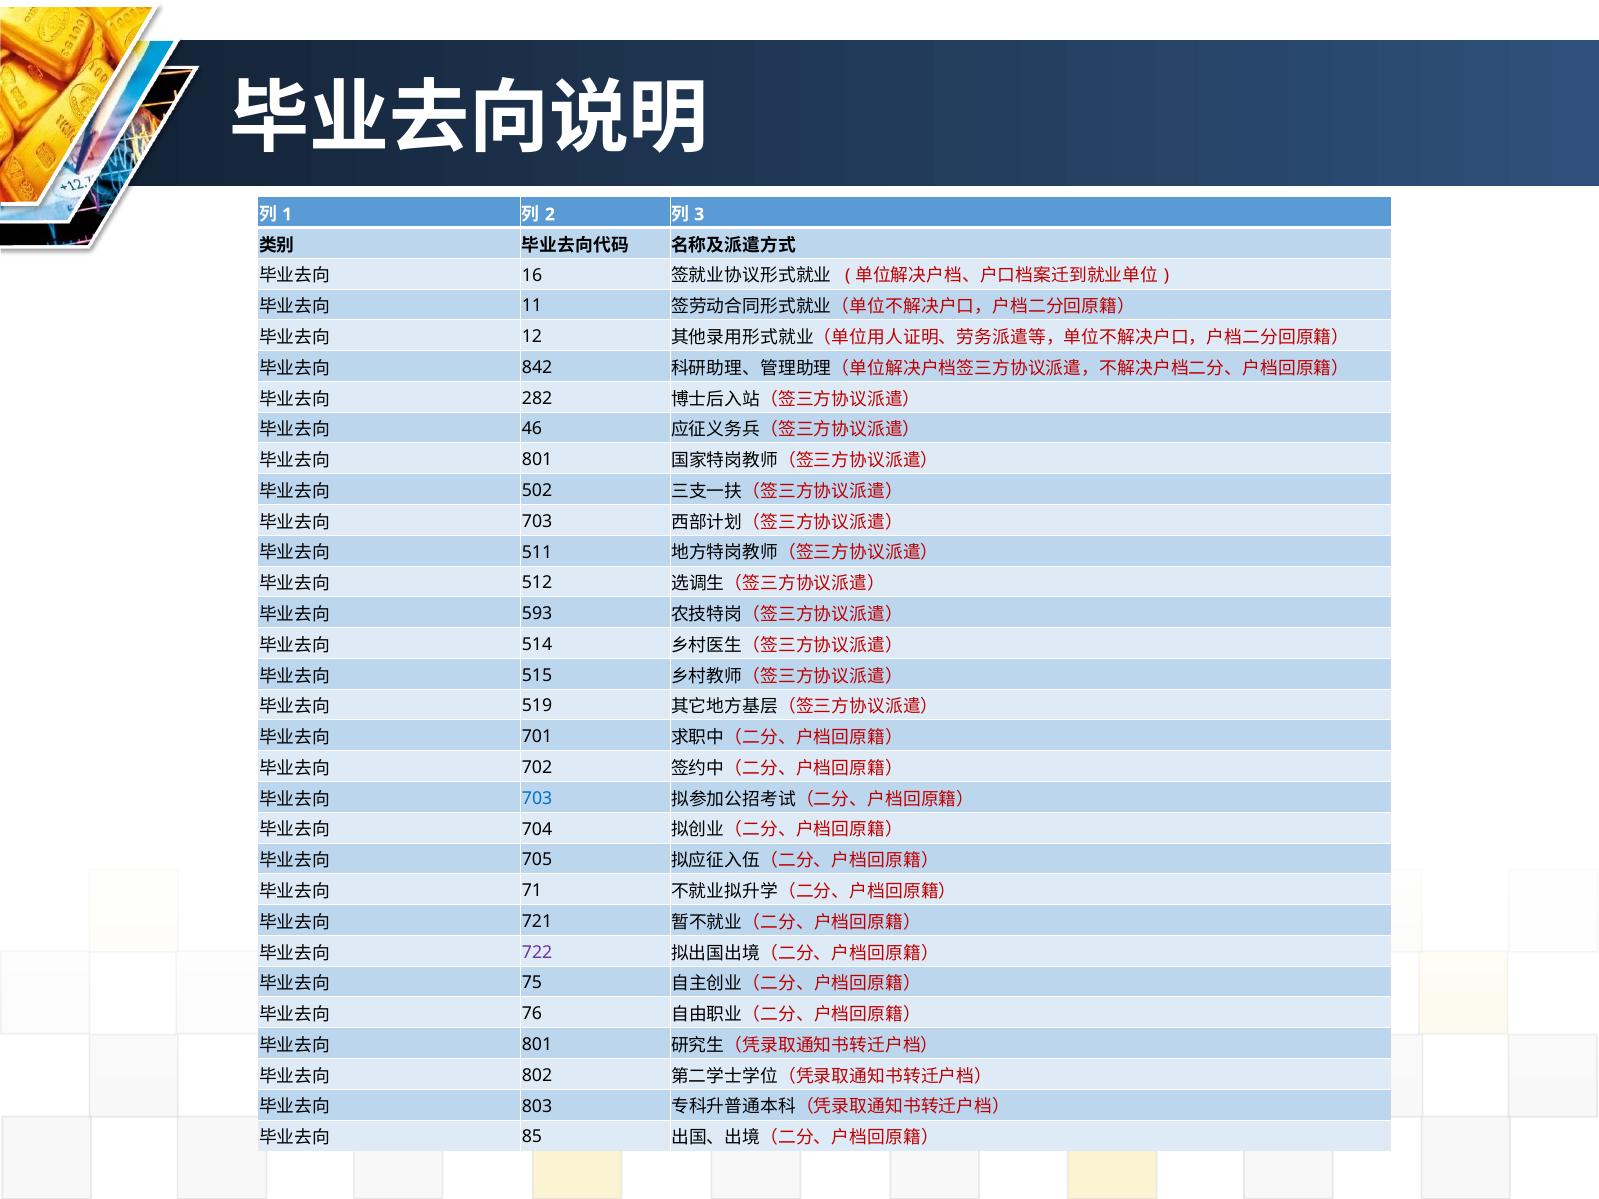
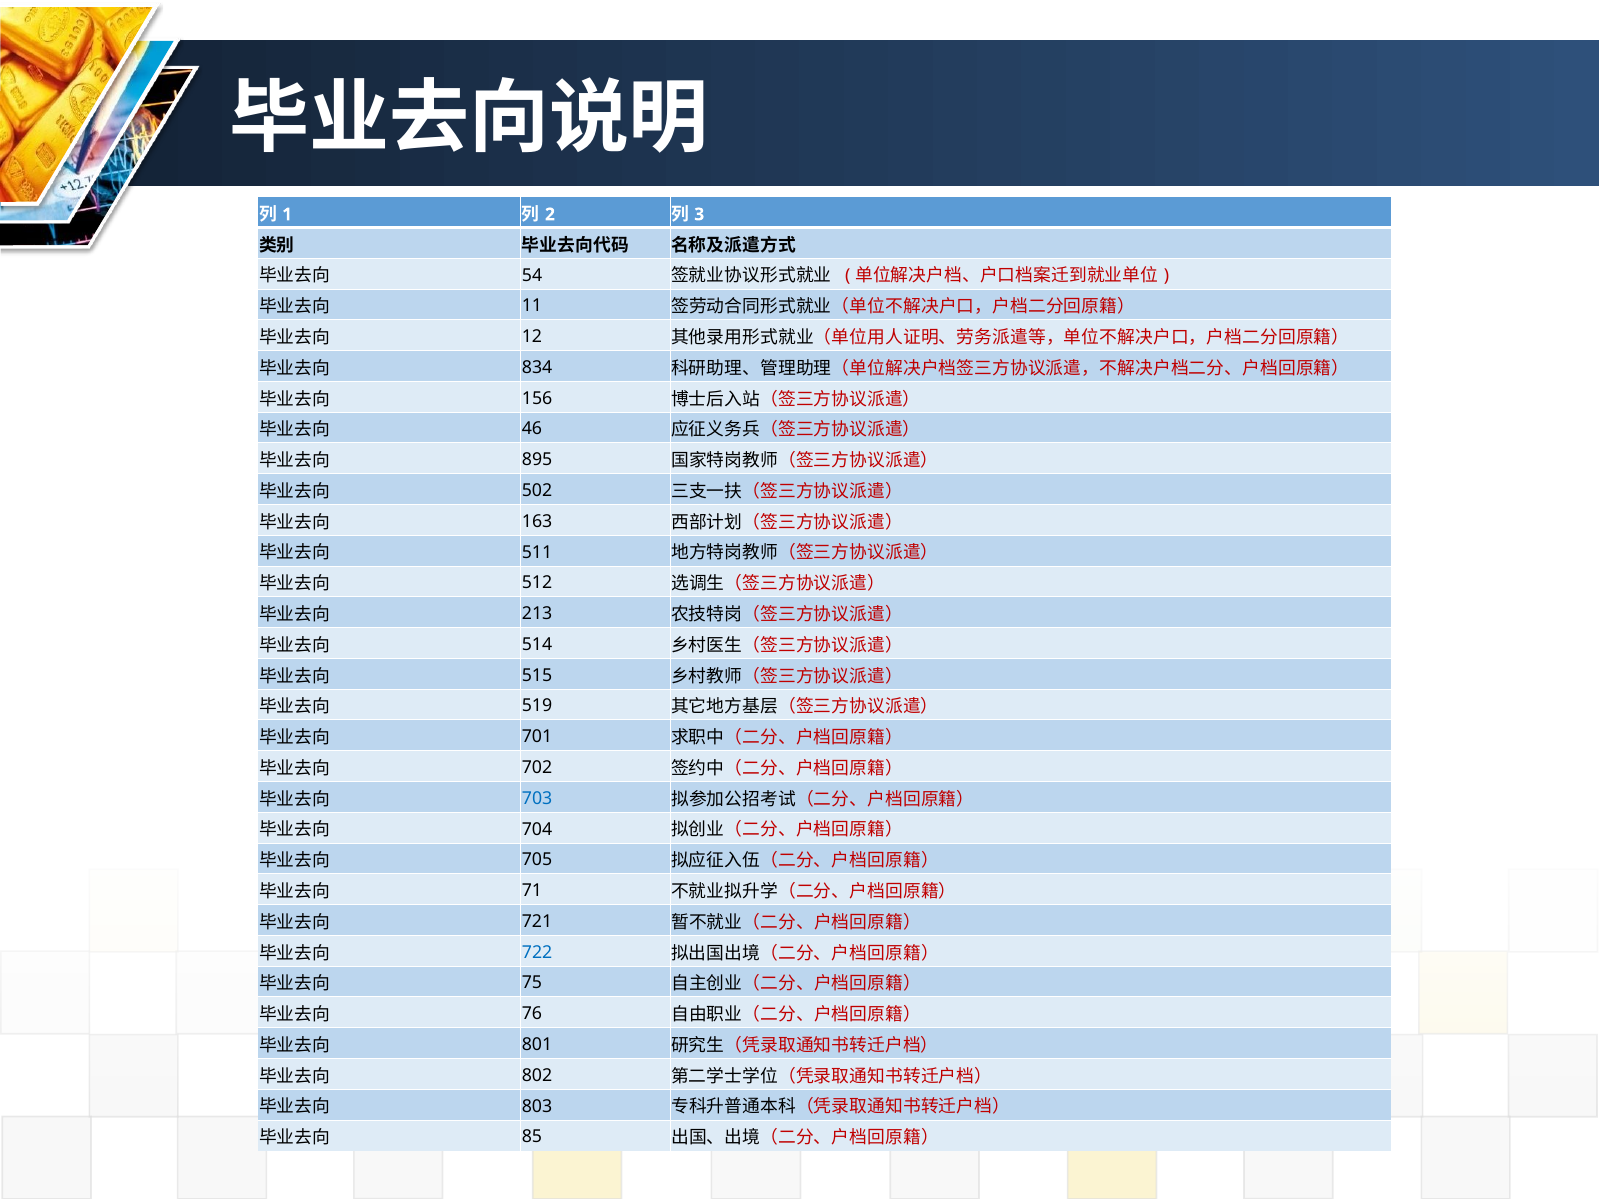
16: 16 -> 54
842: 842 -> 834
282: 282 -> 156
801 at (537, 460): 801 -> 895
703 at (537, 522): 703 -> 163
593: 593 -> 213
722 colour: purple -> blue
